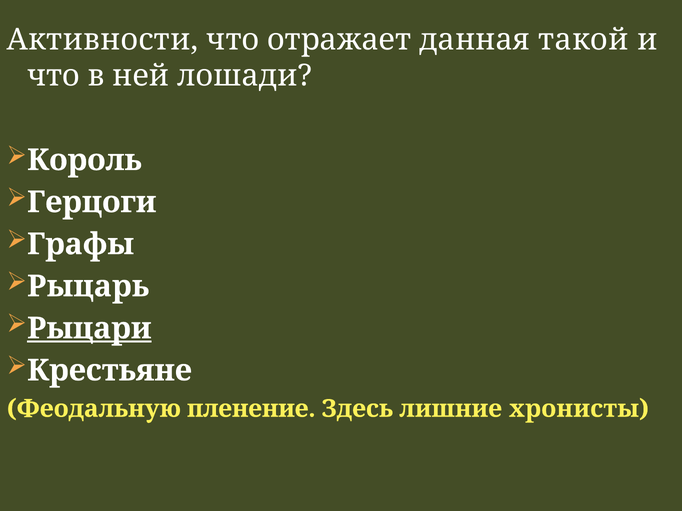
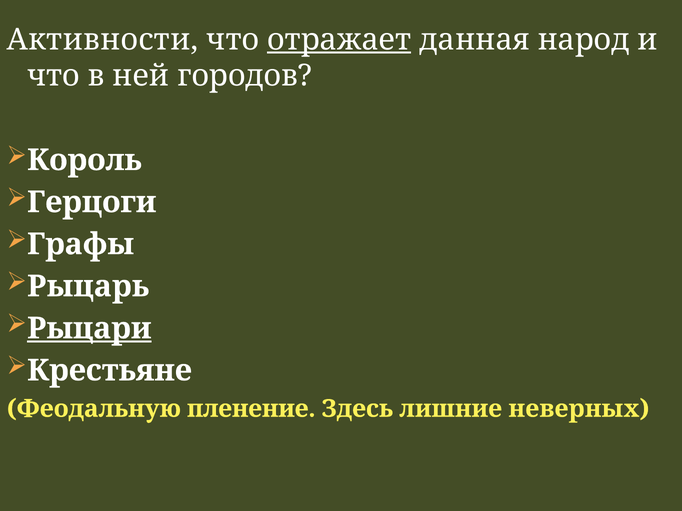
отражает underline: none -> present
такой: такой -> народ
лошади: лошади -> городов
хронисты: хронисты -> неверных
